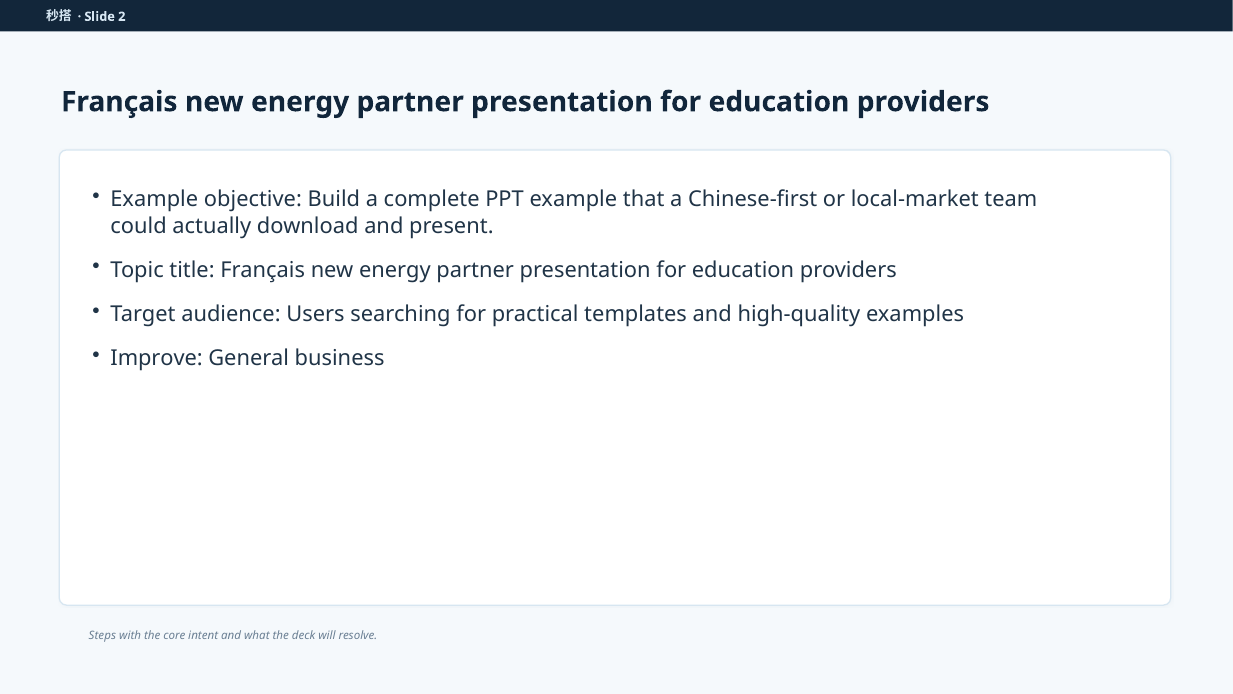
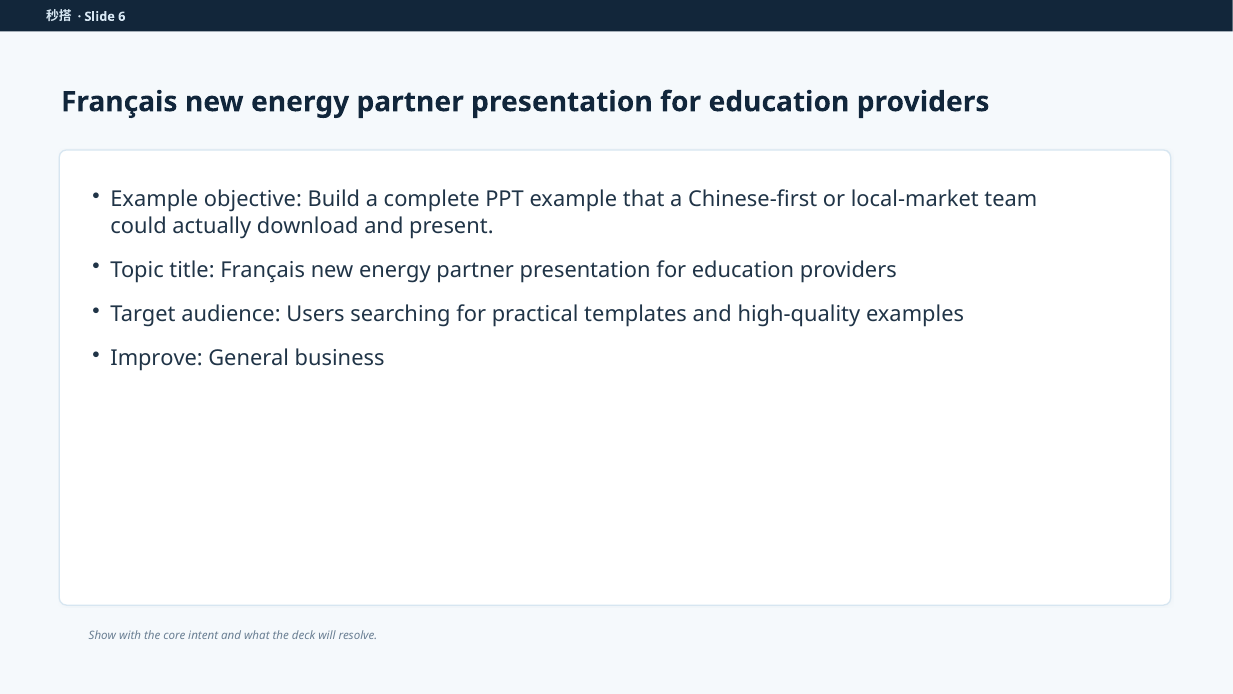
2: 2 -> 6
Steps: Steps -> Show
